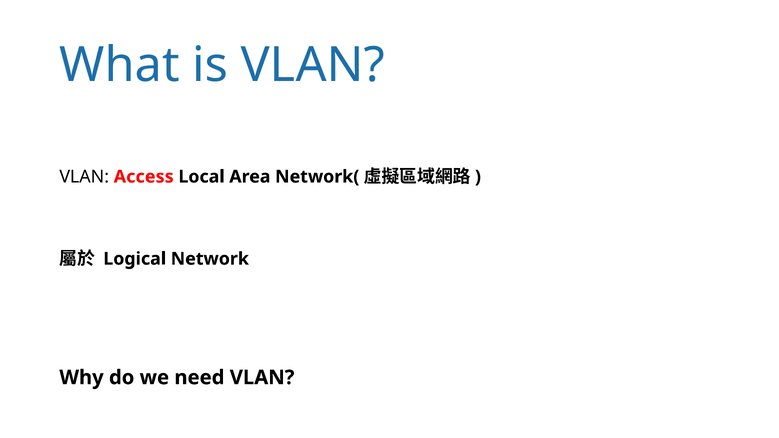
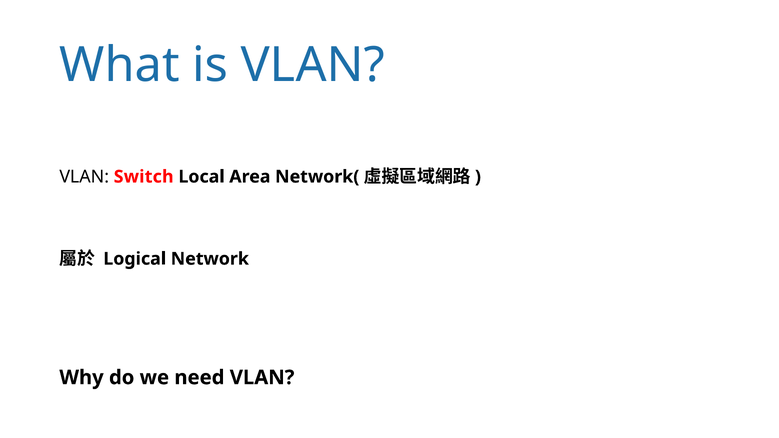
Access: Access -> Switch
